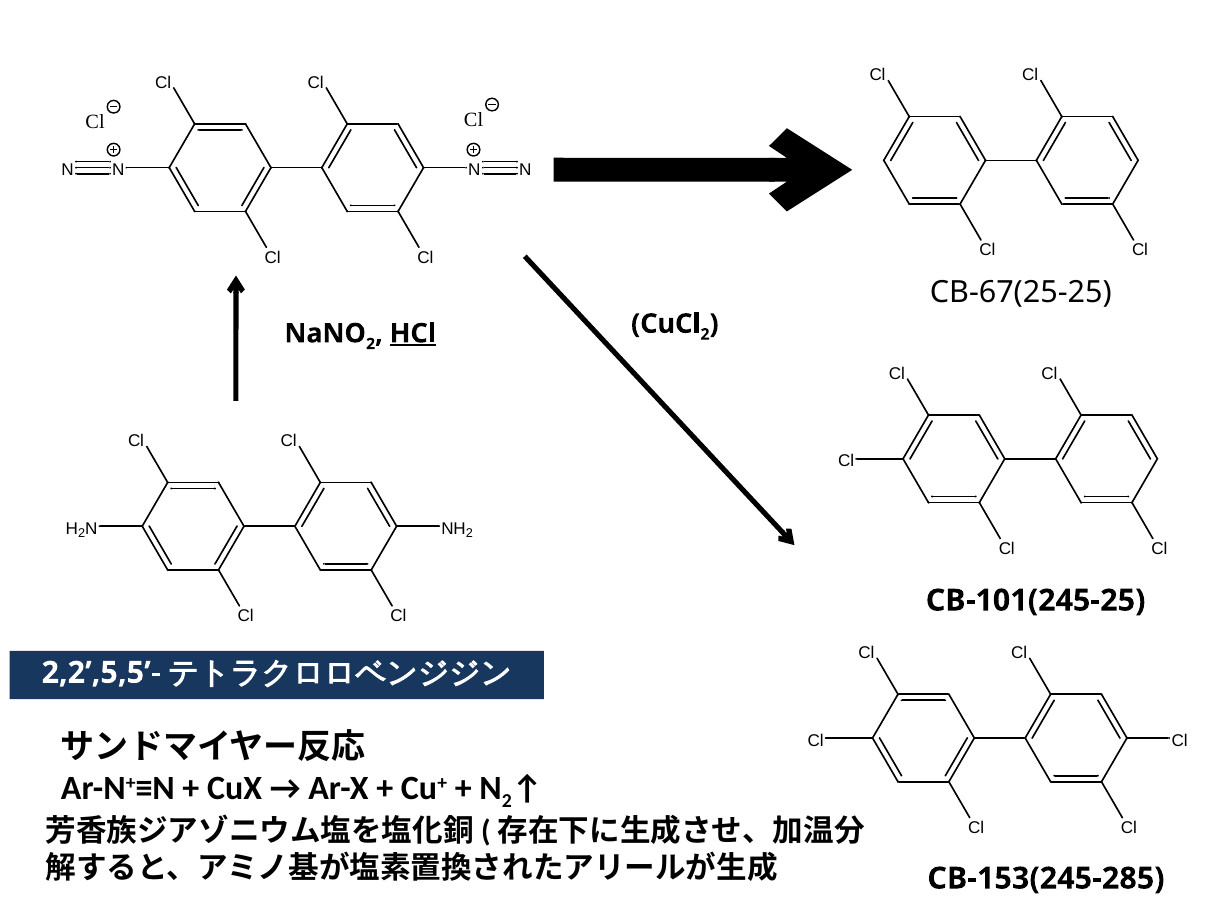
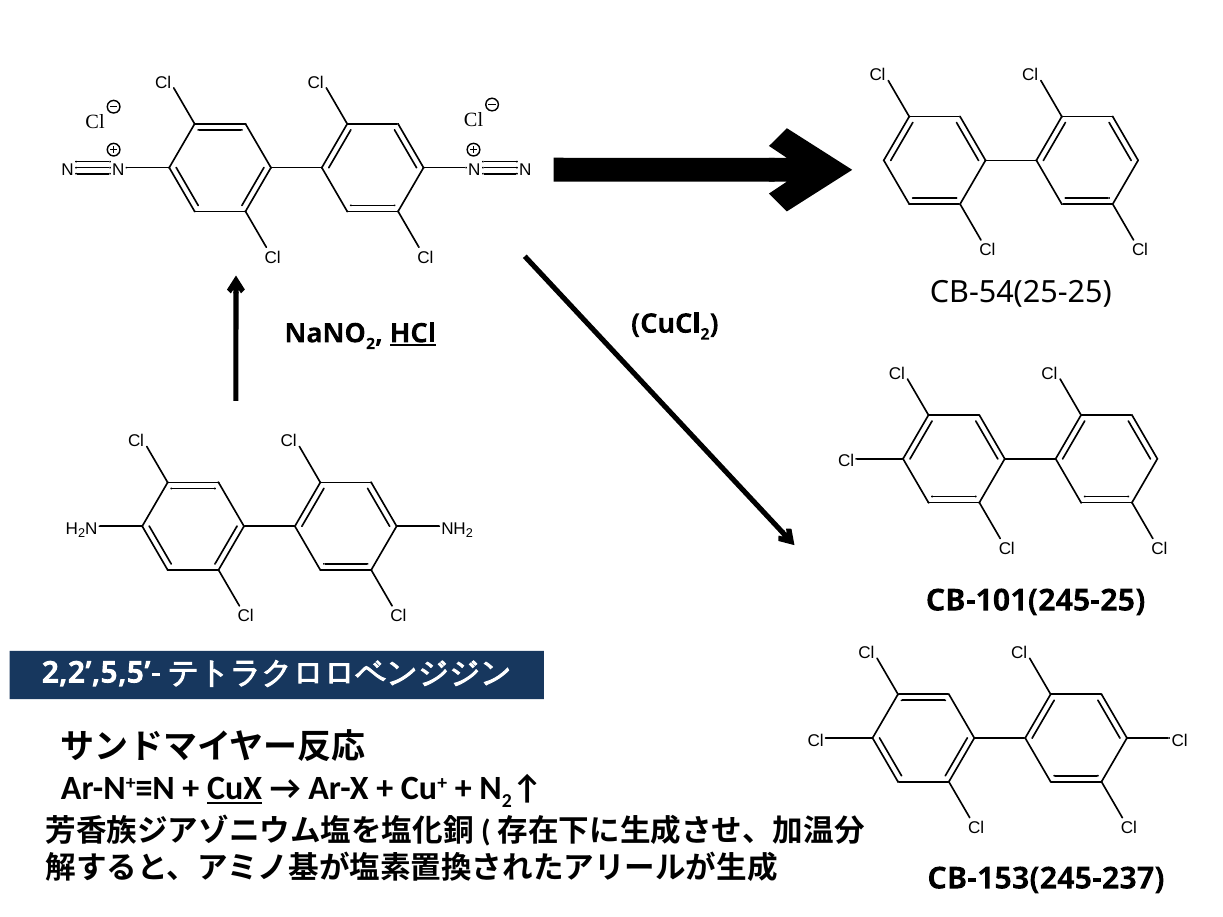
CB-67(25-25: CB-67(25-25 -> CB-54(25-25
CuX underline: none -> present
CB-153(245-285: CB-153(245-285 -> CB-153(245-237
